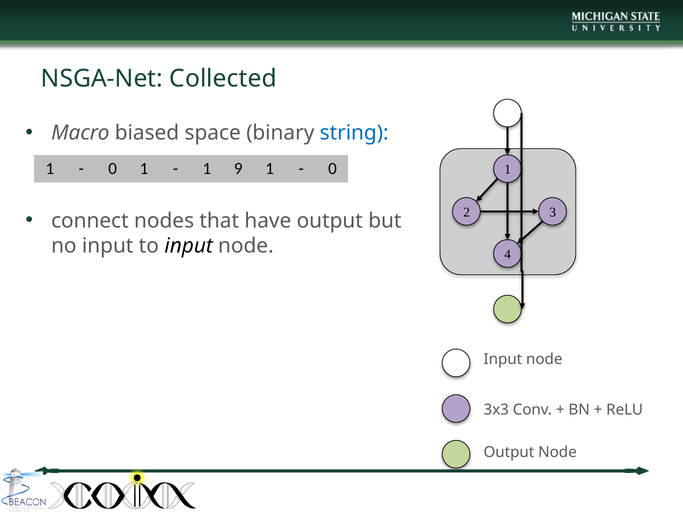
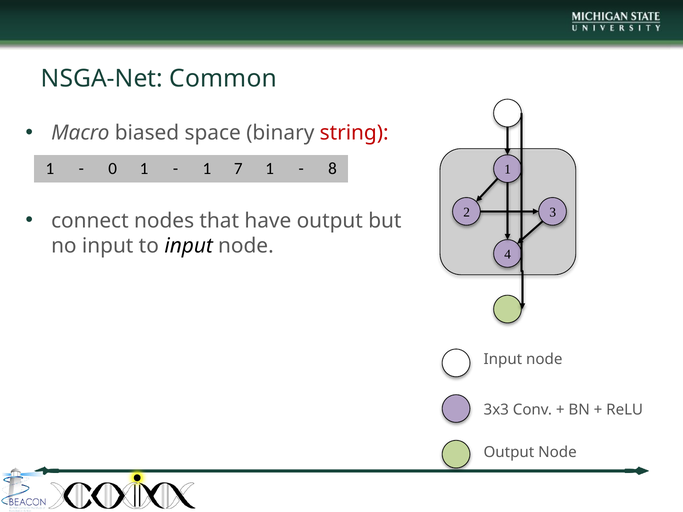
Collected: Collected -> Common
string colour: blue -> red
9: 9 -> 7
0 at (333, 169): 0 -> 8
